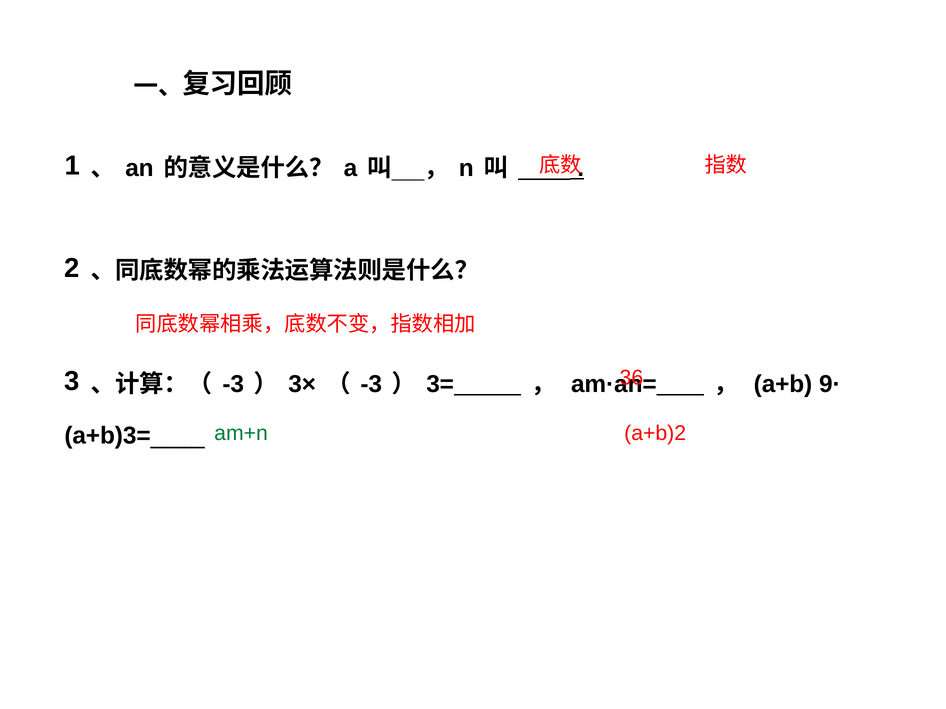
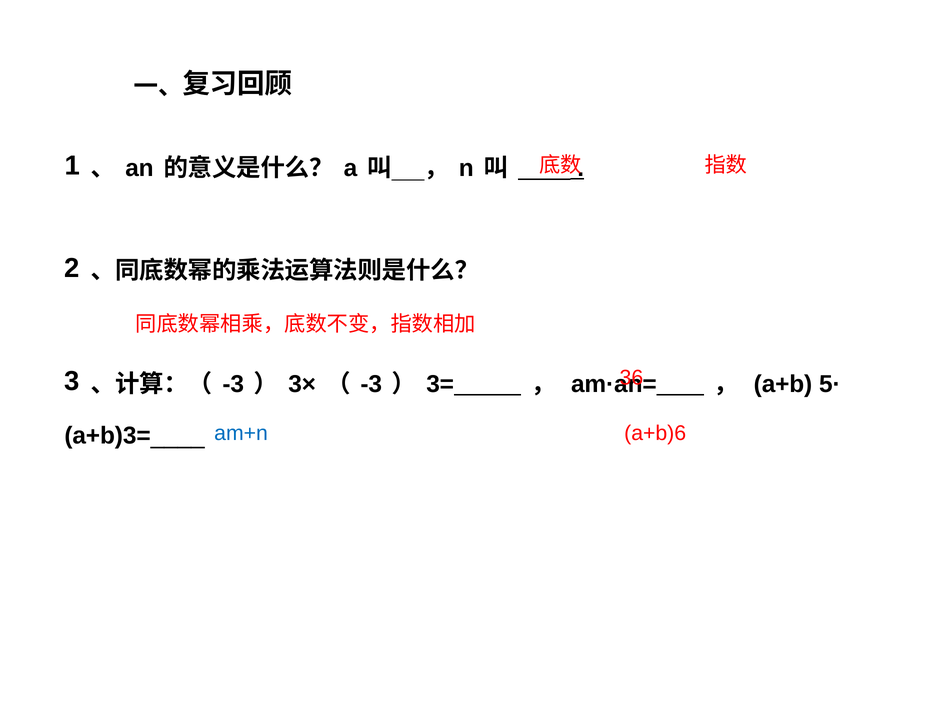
9·: 9· -> 5·
am+n colour: green -> blue
a+b)2: a+b)2 -> a+b)6
